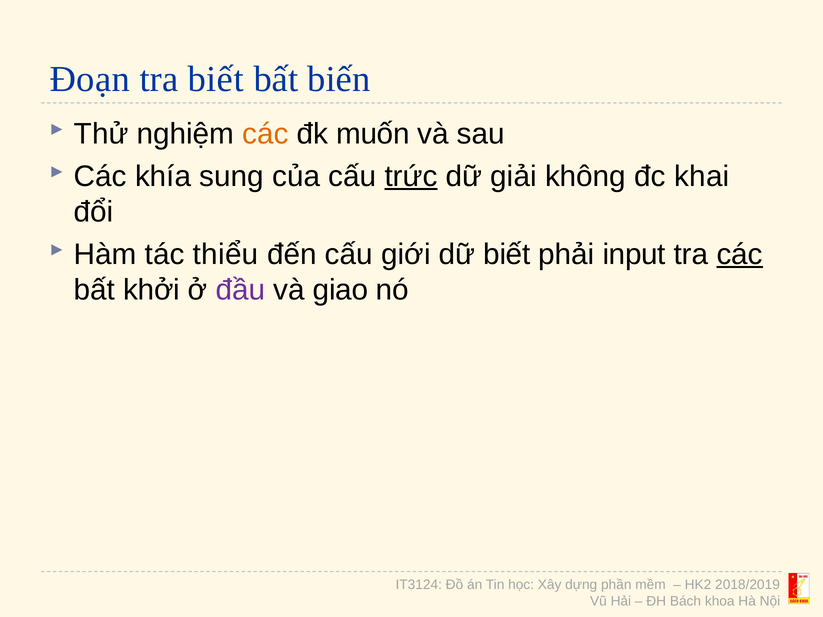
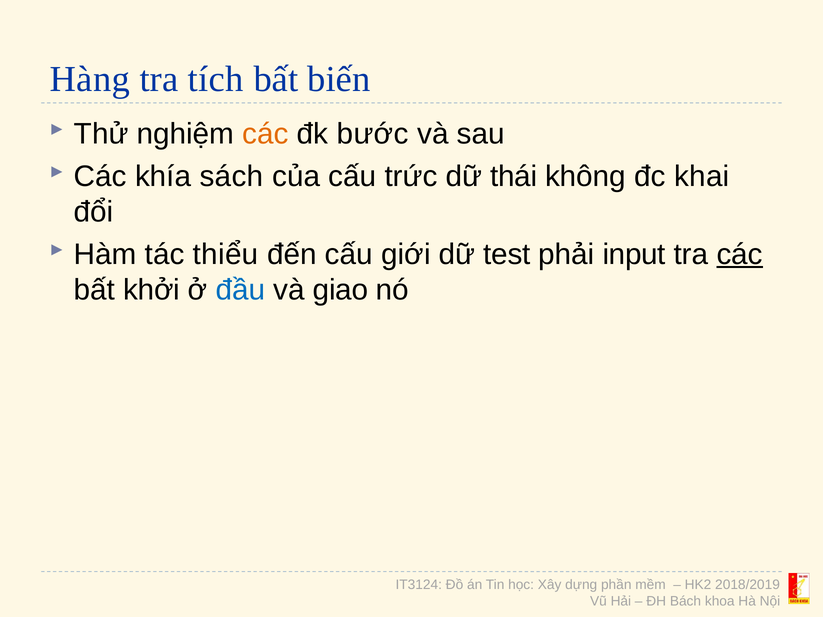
Đoạn: Đoạn -> Hàng
tra biết: biết -> tích
muốn: muốn -> bước
sung: sung -> sách
trức underline: present -> none
giải: giải -> thái
dữ biết: biết -> test
đầu colour: purple -> blue
